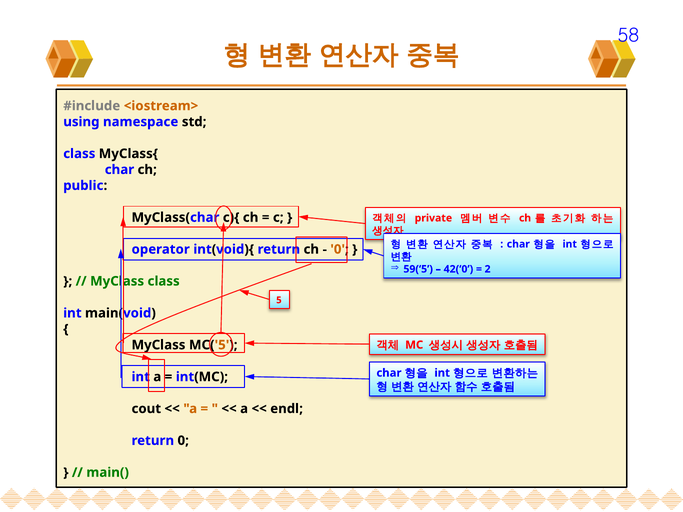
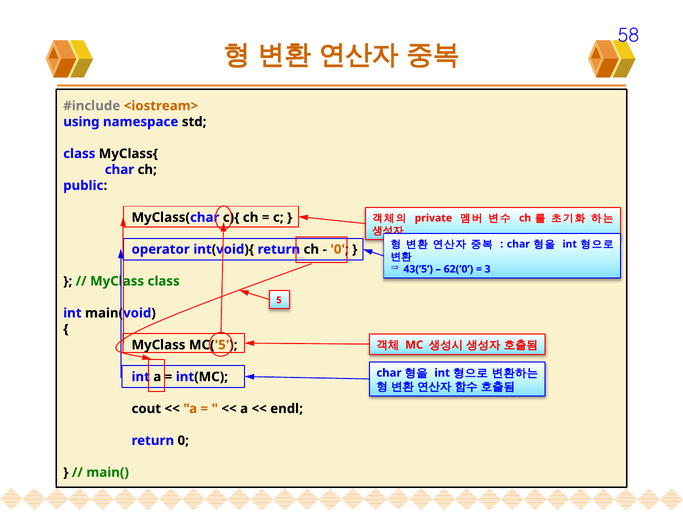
59(‘5: 59(‘5 -> 43(‘5
42(‘0: 42(‘0 -> 62(‘0
2: 2 -> 3
